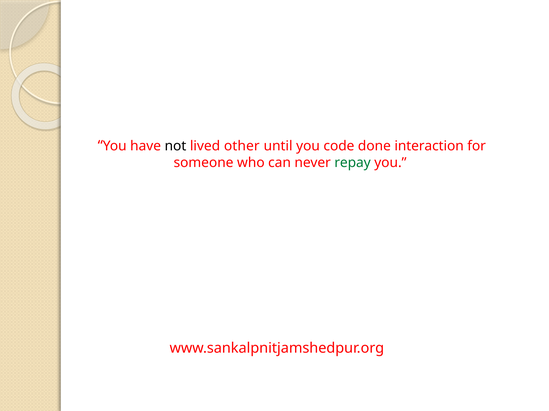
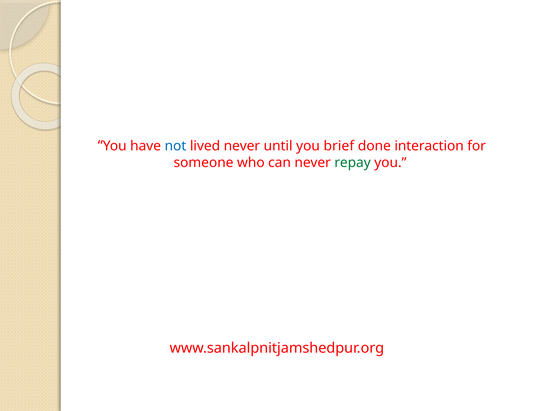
not colour: black -> blue
lived other: other -> never
code: code -> brief
